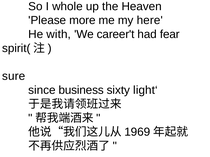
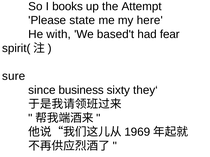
whole: whole -> books
Heaven: Heaven -> Attempt
more: more -> state
career't: career't -> based't
light‘: light‘ -> they‘
